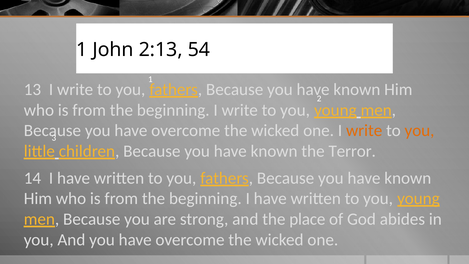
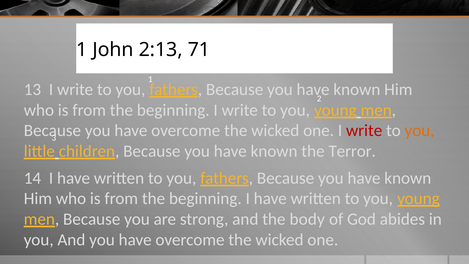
54: 54 -> 71
write at (364, 130) colour: orange -> red
place: place -> body
